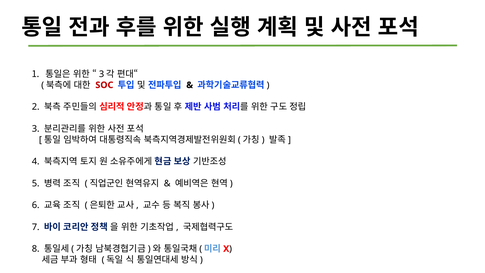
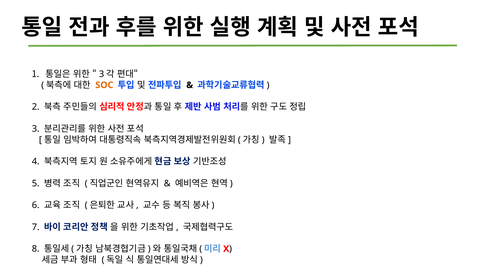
SOC colour: red -> orange
